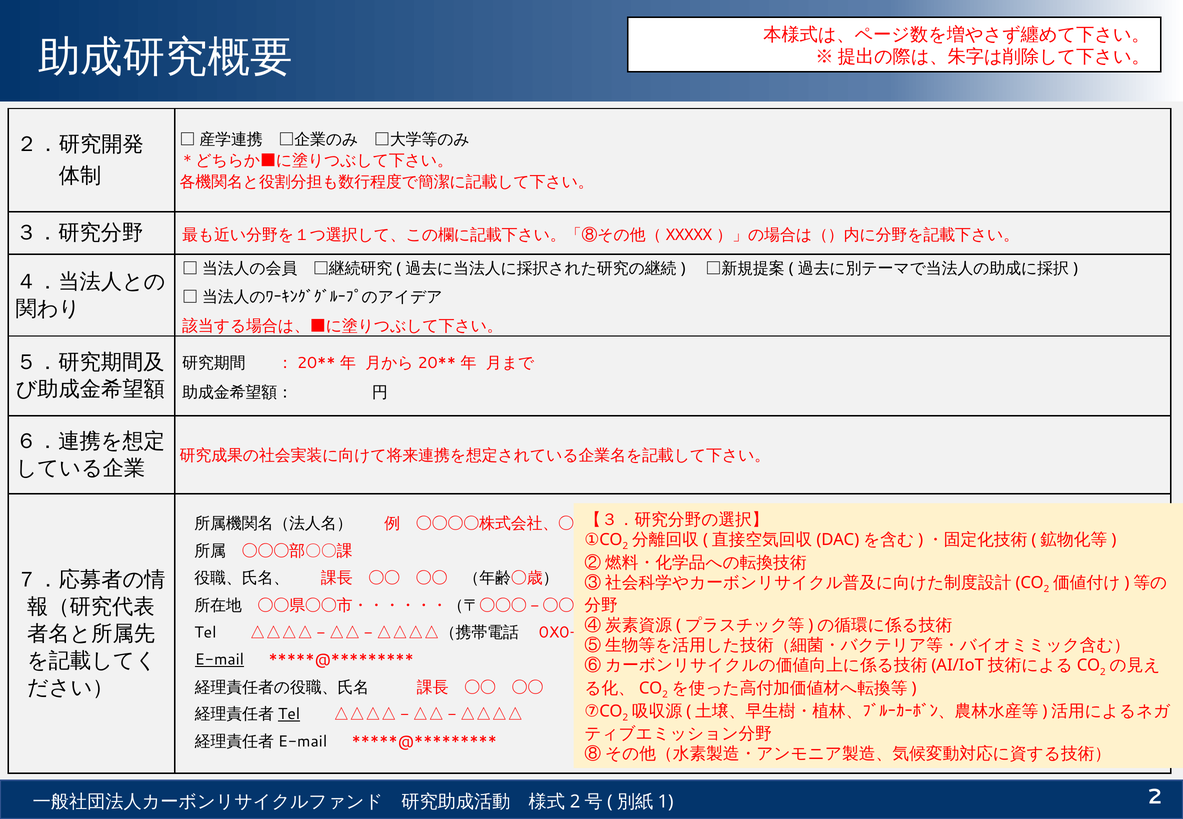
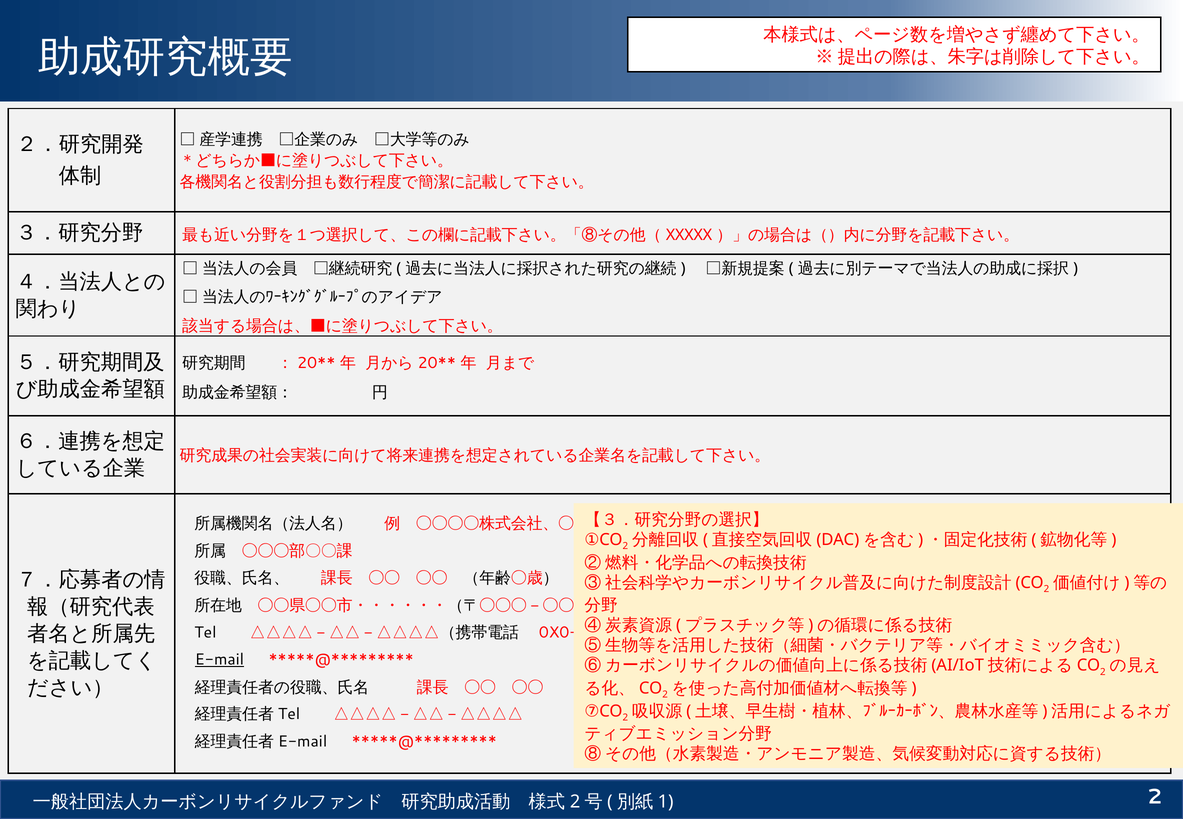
Tel at (289, 714) underline: present -> none
